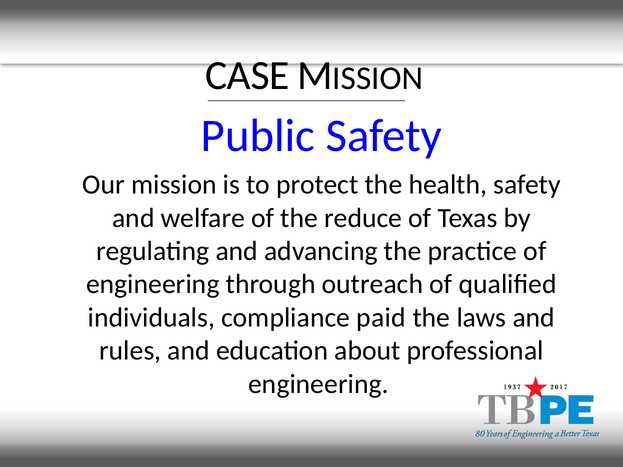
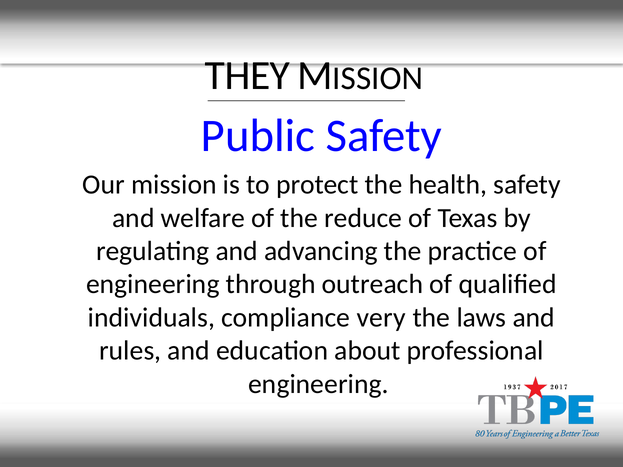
CASE: CASE -> THEY
paid: paid -> very
